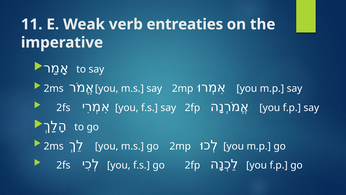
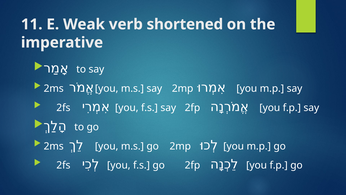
entreaties: entreaties -> shortened
